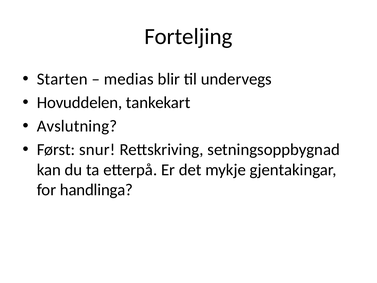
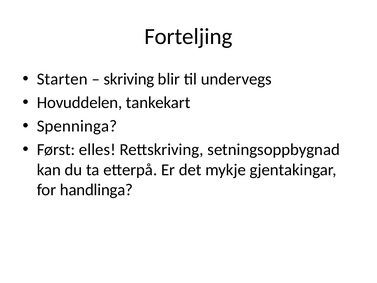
medias: medias -> skriving
Avslutning: Avslutning -> Spenninga
snur: snur -> elles
